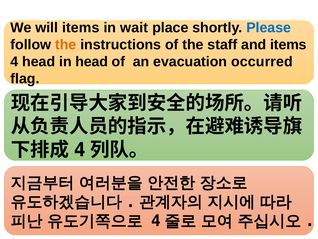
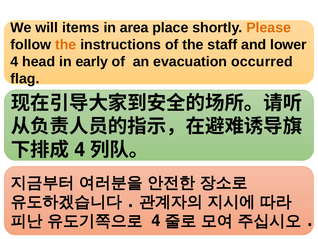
wait: wait -> area
Please colour: blue -> orange
and items: items -> lower
in head: head -> early
